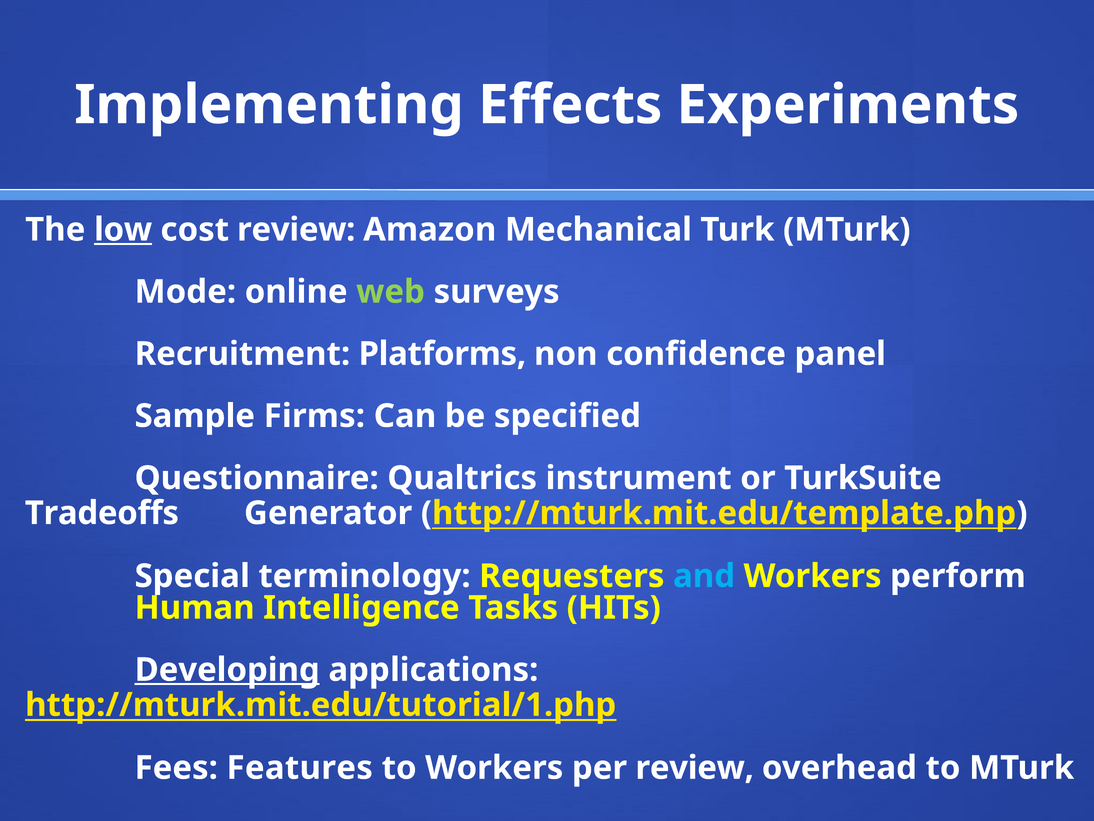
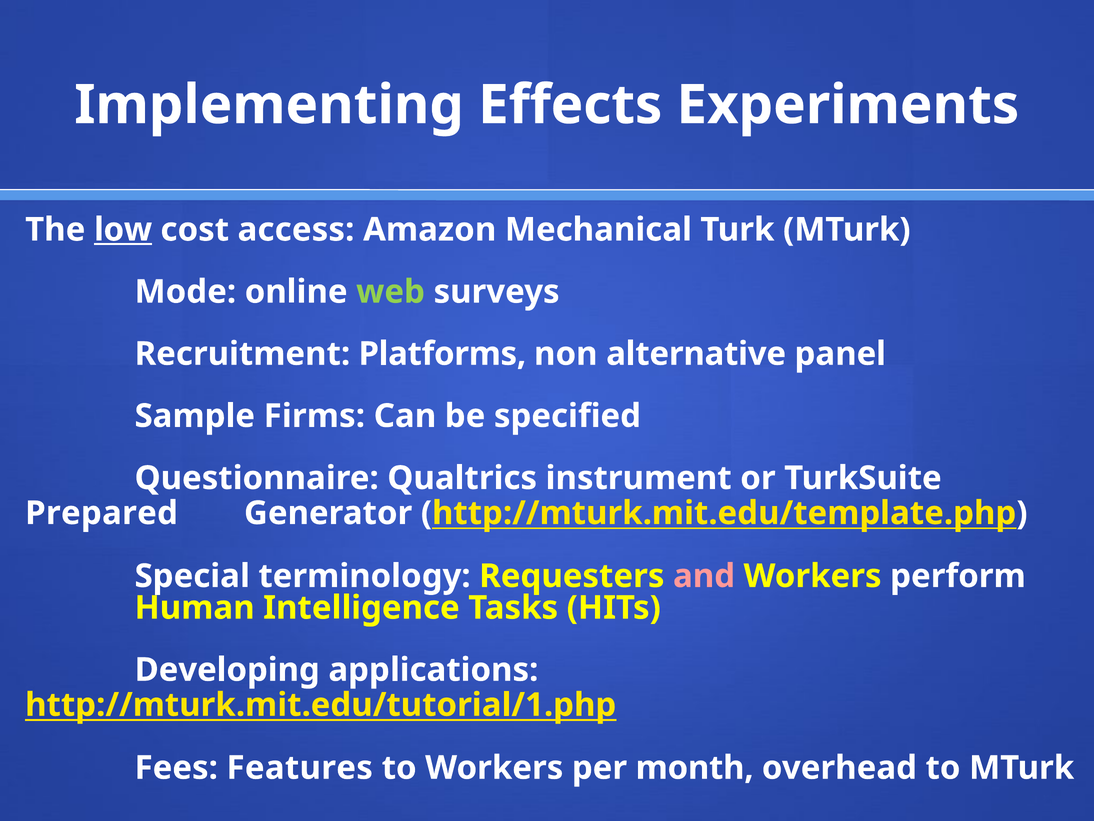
cost review: review -> access
confidence: confidence -> alternative
Tradeoffs: Tradeoffs -> Prepared
and colour: light blue -> pink
Developing underline: present -> none
per review: review -> month
